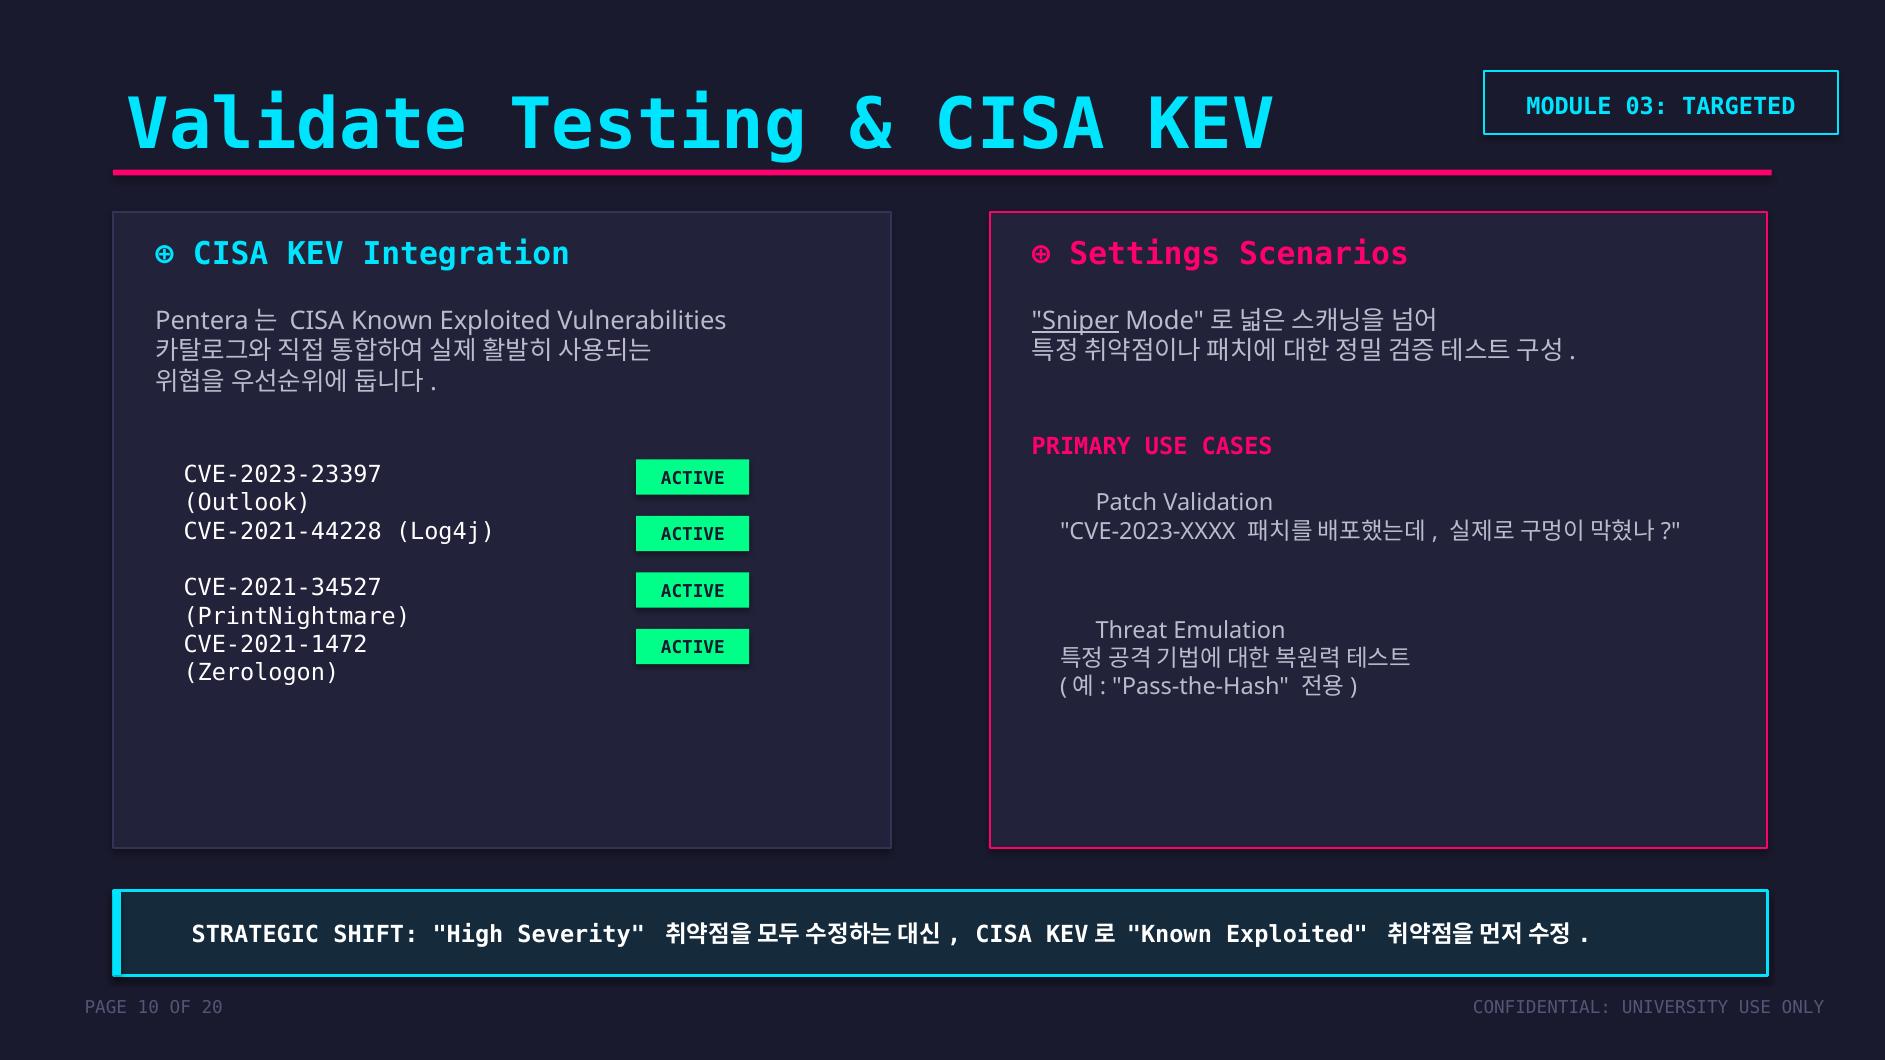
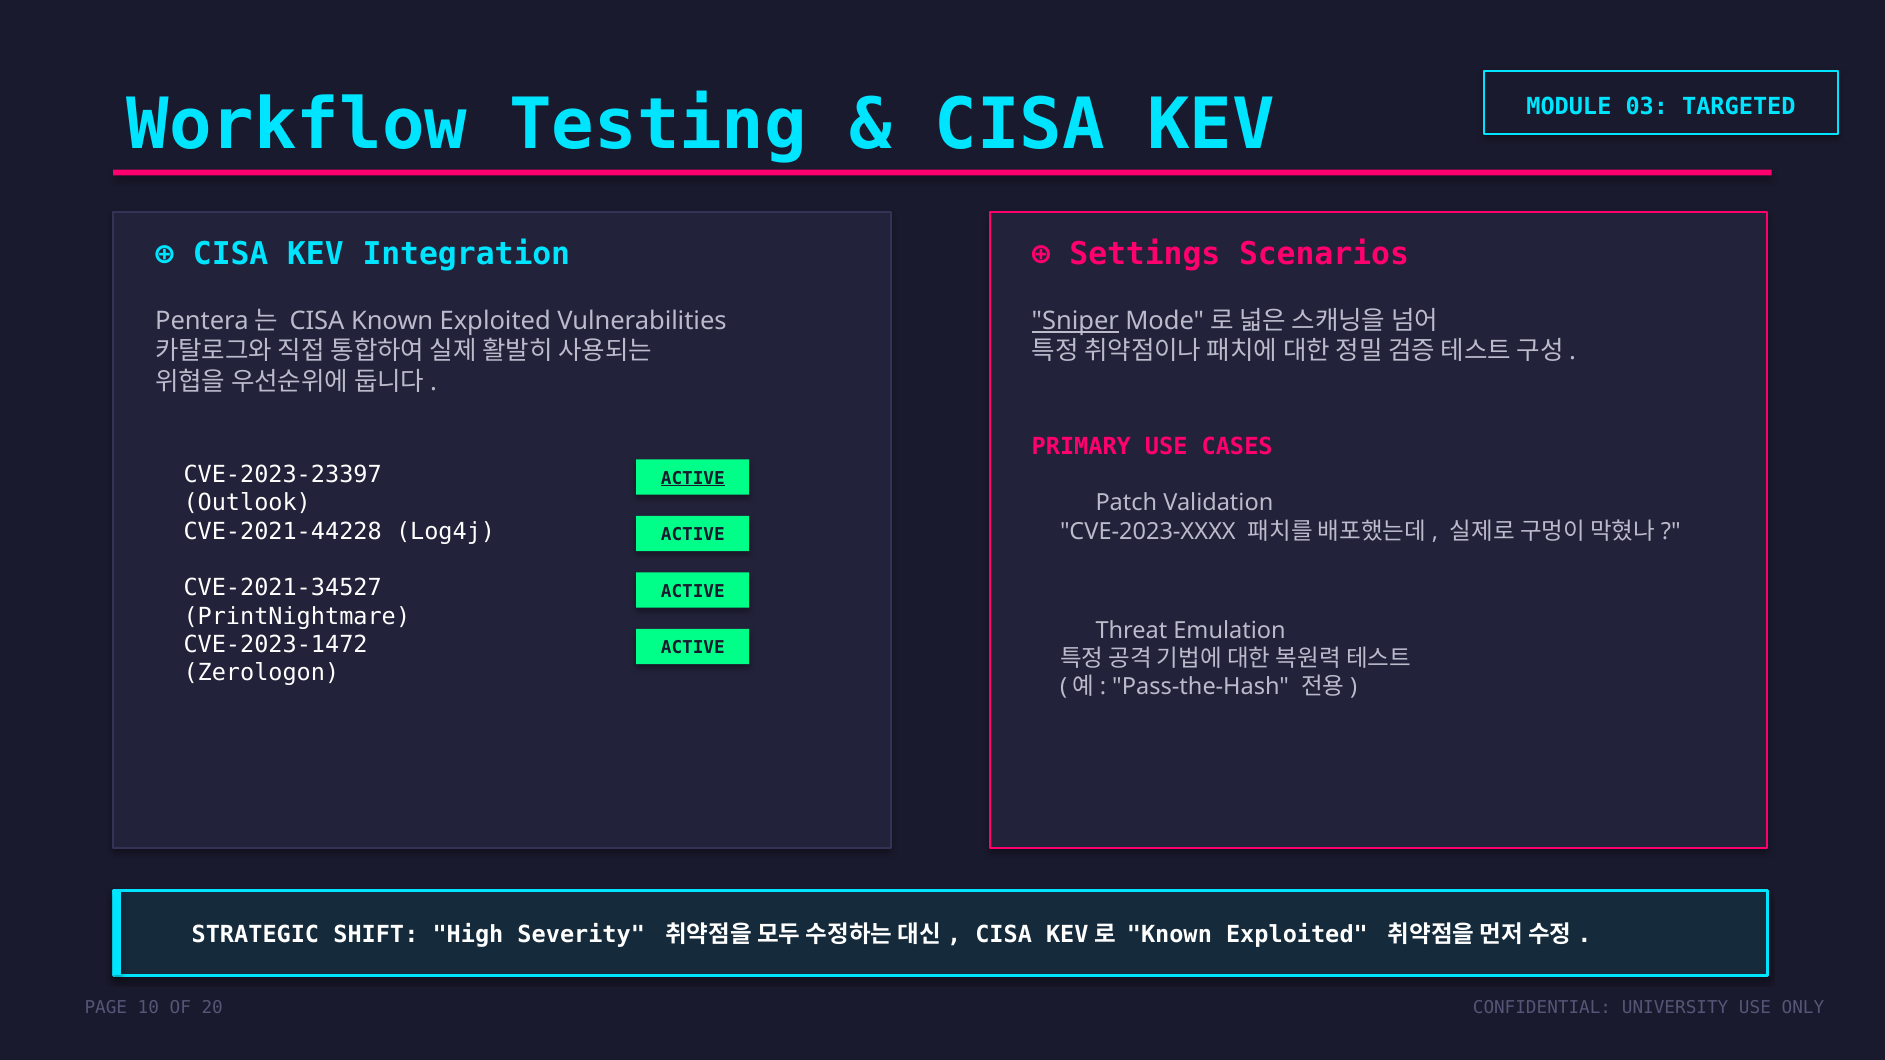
Validate: Validate -> Workflow
ACTIVE at (693, 478) underline: none -> present
CVE-2021-1472: CVE-2021-1472 -> CVE-2023-1472
